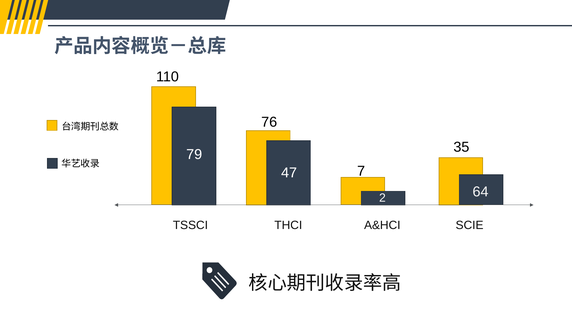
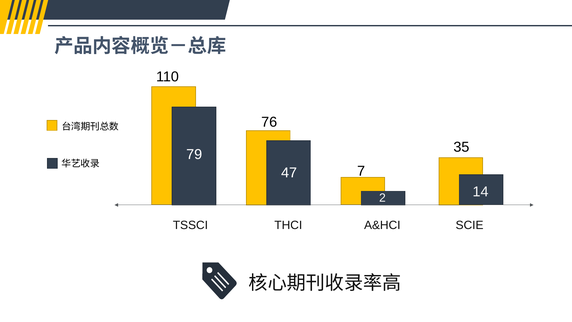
64: 64 -> 14
